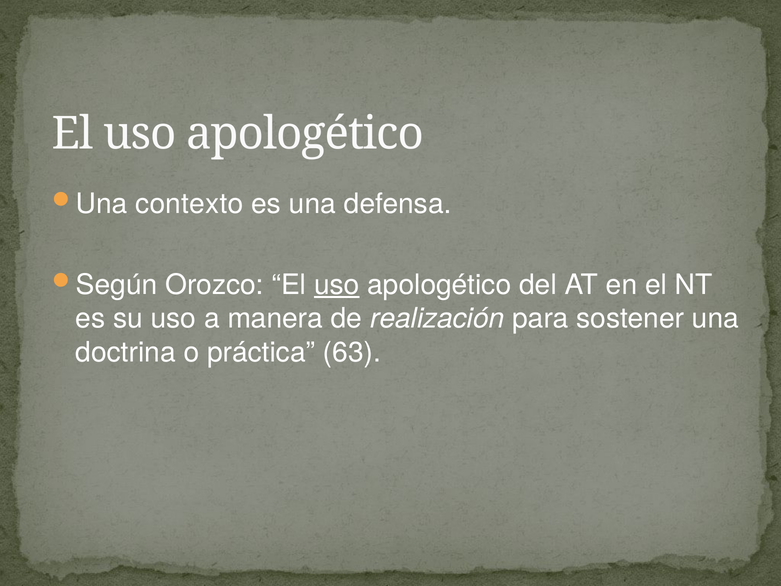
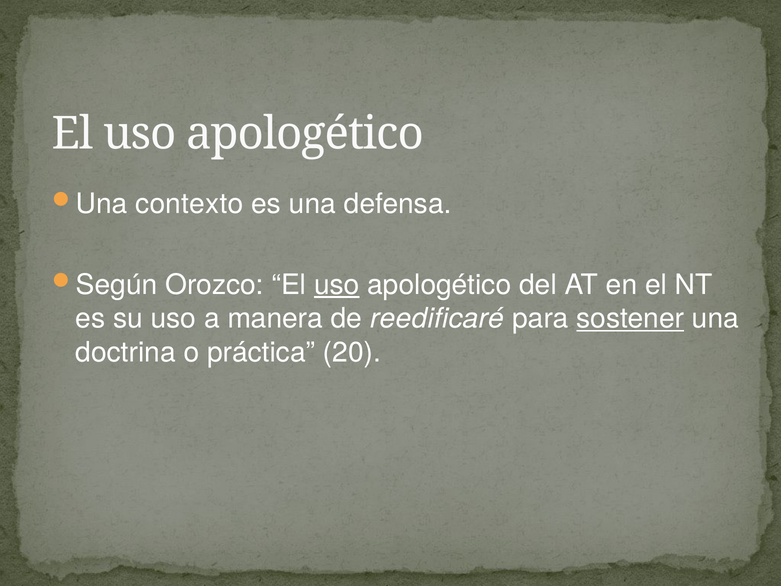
realización: realización -> reedificaré
sostener underline: none -> present
63: 63 -> 20
